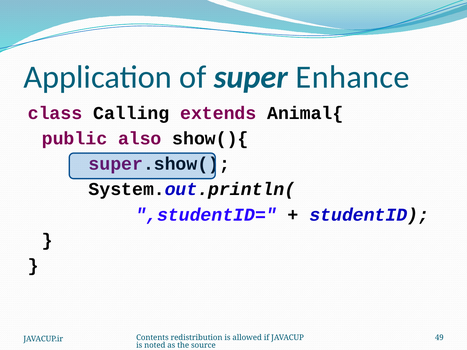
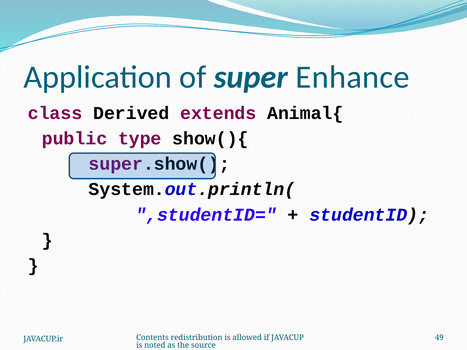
Calling: Calling -> Derived
also: also -> type
